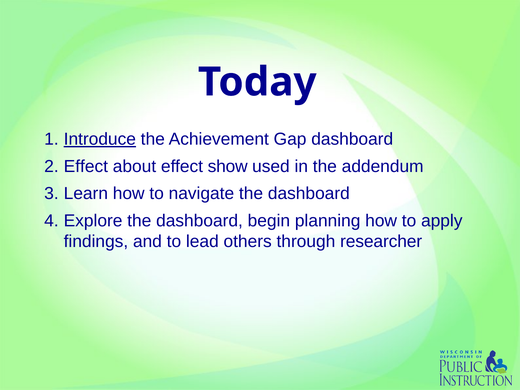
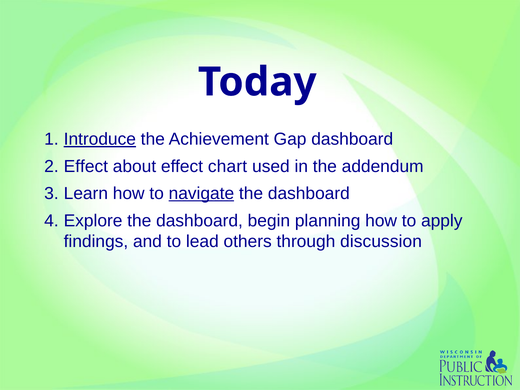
show: show -> chart
navigate underline: none -> present
researcher: researcher -> discussion
